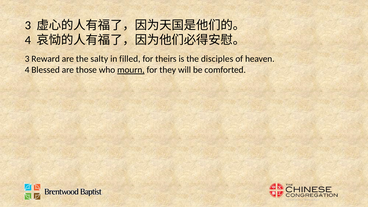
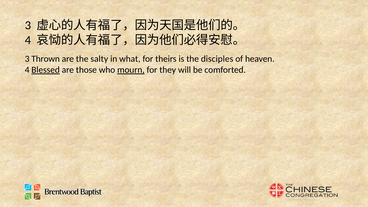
Reward: Reward -> Thrown
filled: filled -> what
Blessed underline: none -> present
